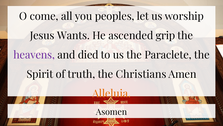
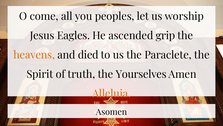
Wants: Wants -> Eagles
heavens colour: purple -> orange
Christians: Christians -> Yourselves
